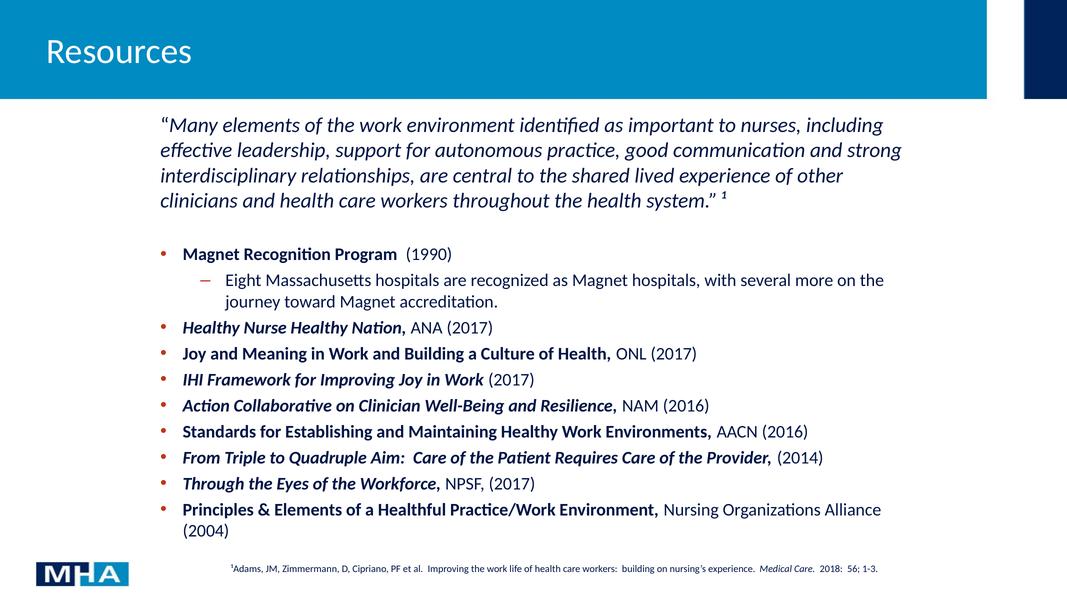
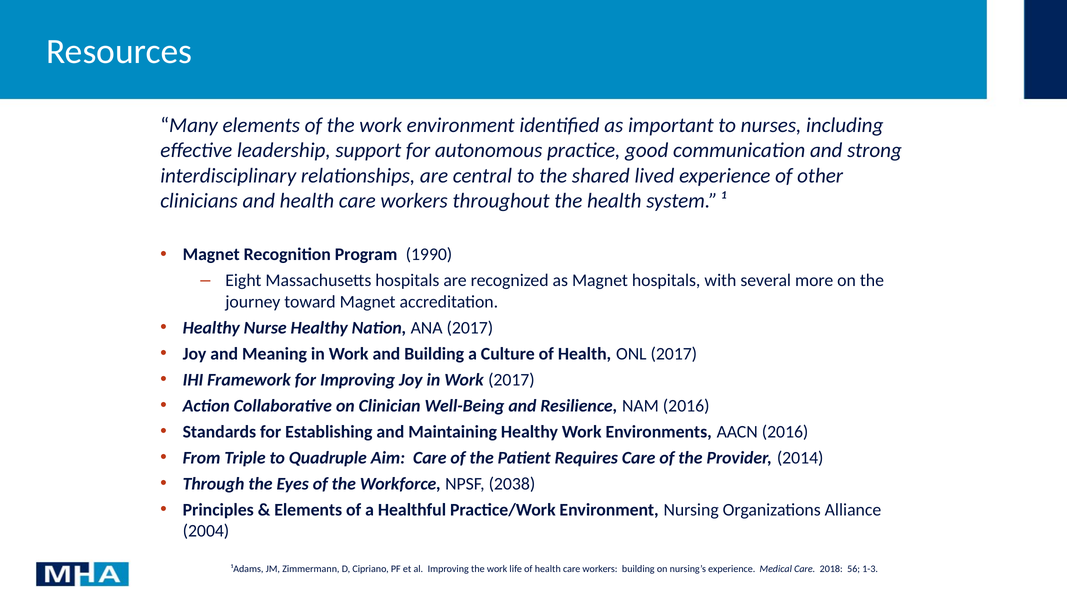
NPSF 2017: 2017 -> 2038
